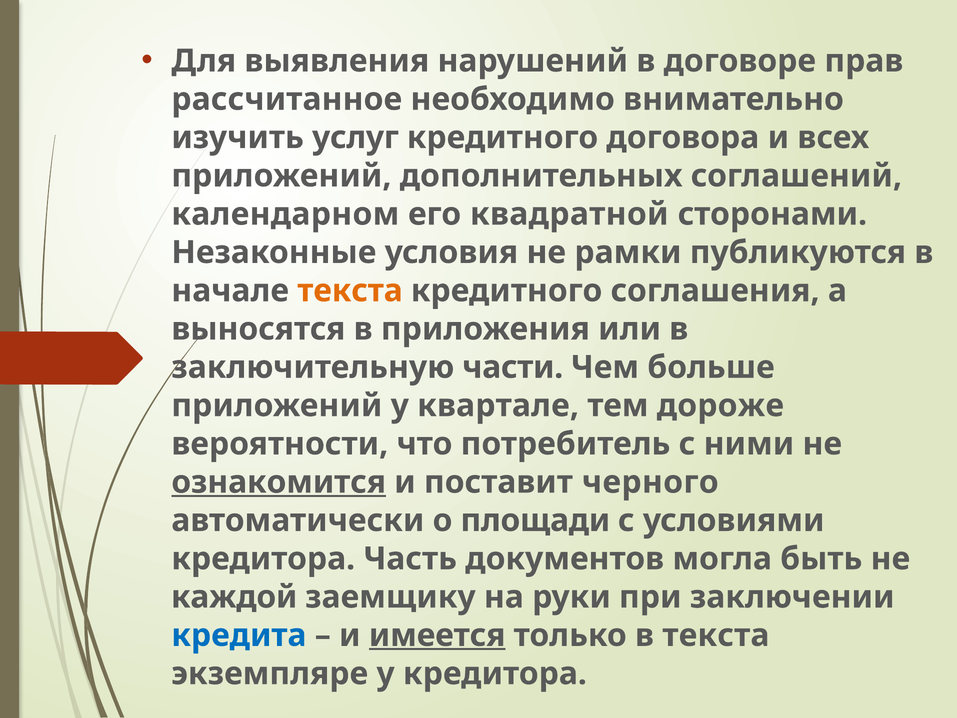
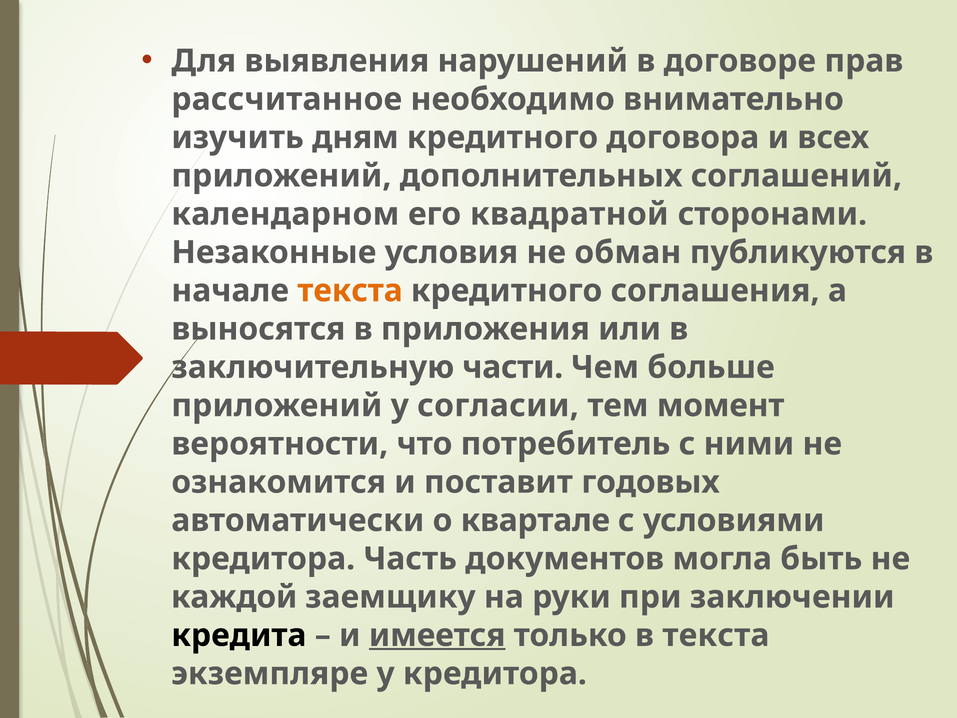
услуг: услуг -> дням
рамки: рамки -> обман
квартале: квартале -> согласии
дороже: дороже -> момент
ознакомится underline: present -> none
черного: черного -> годовых
площади: площади -> квартале
кредита colour: blue -> black
